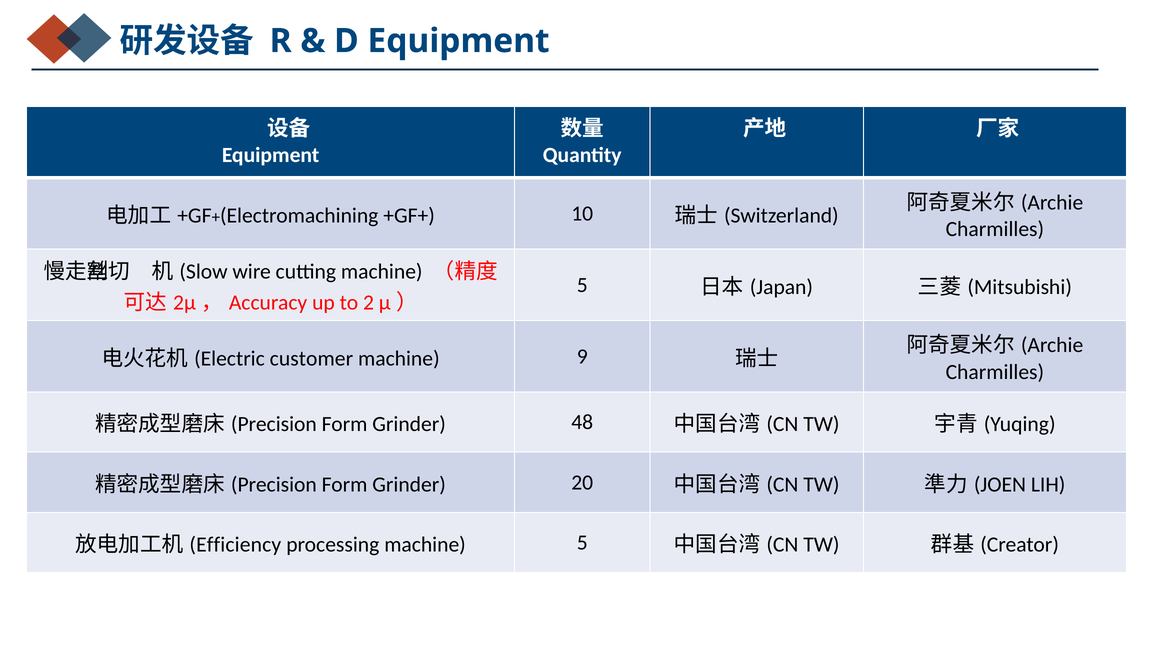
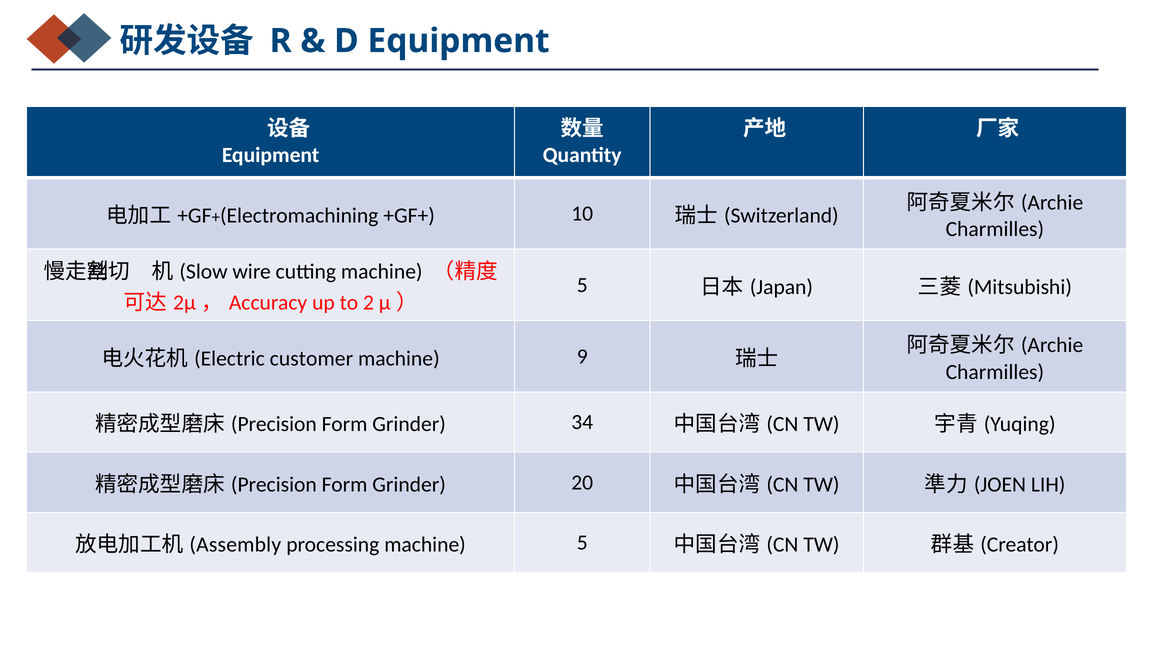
48: 48 -> 34
Efficiency: Efficiency -> Assembly
